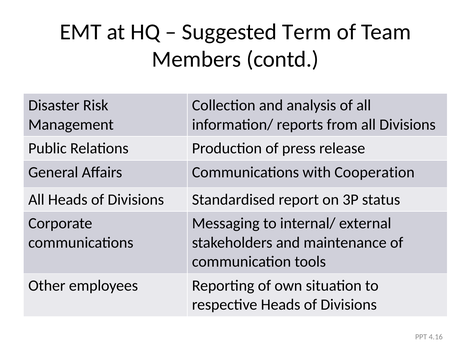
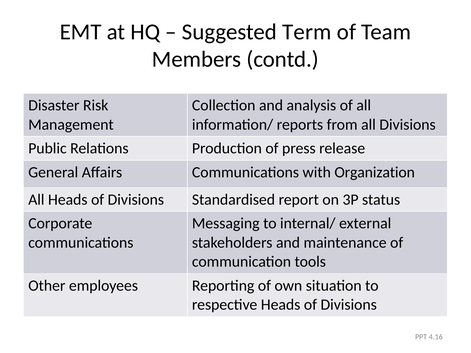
Cooperation: Cooperation -> Organization
